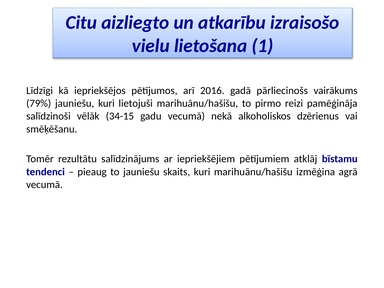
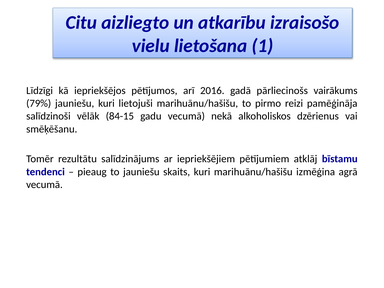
34-15: 34-15 -> 84-15
